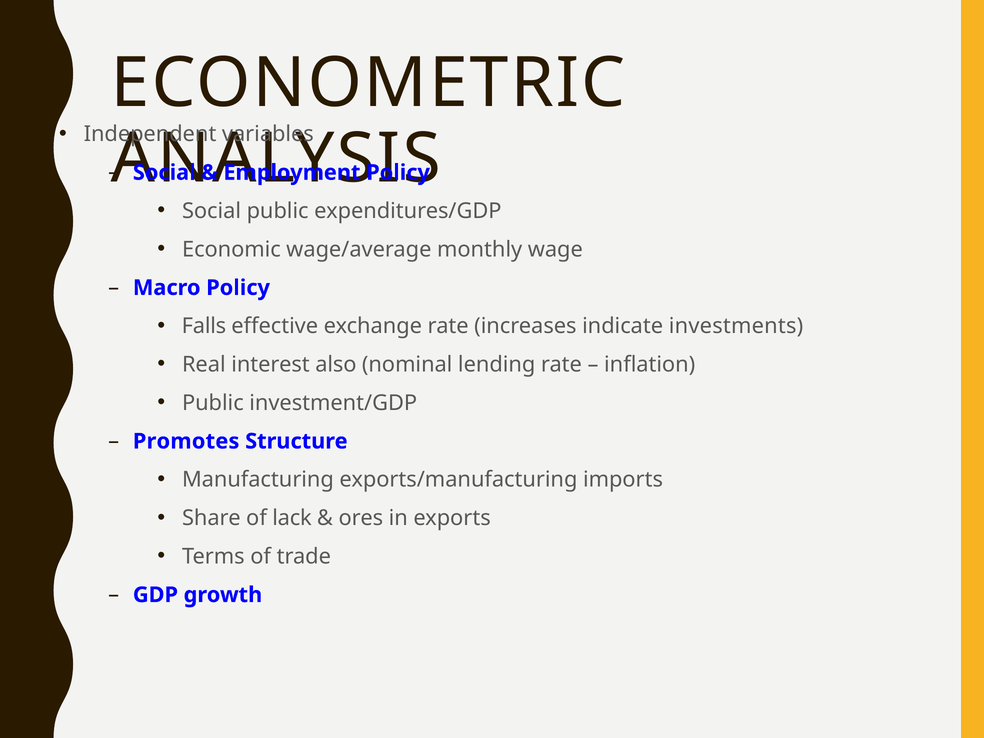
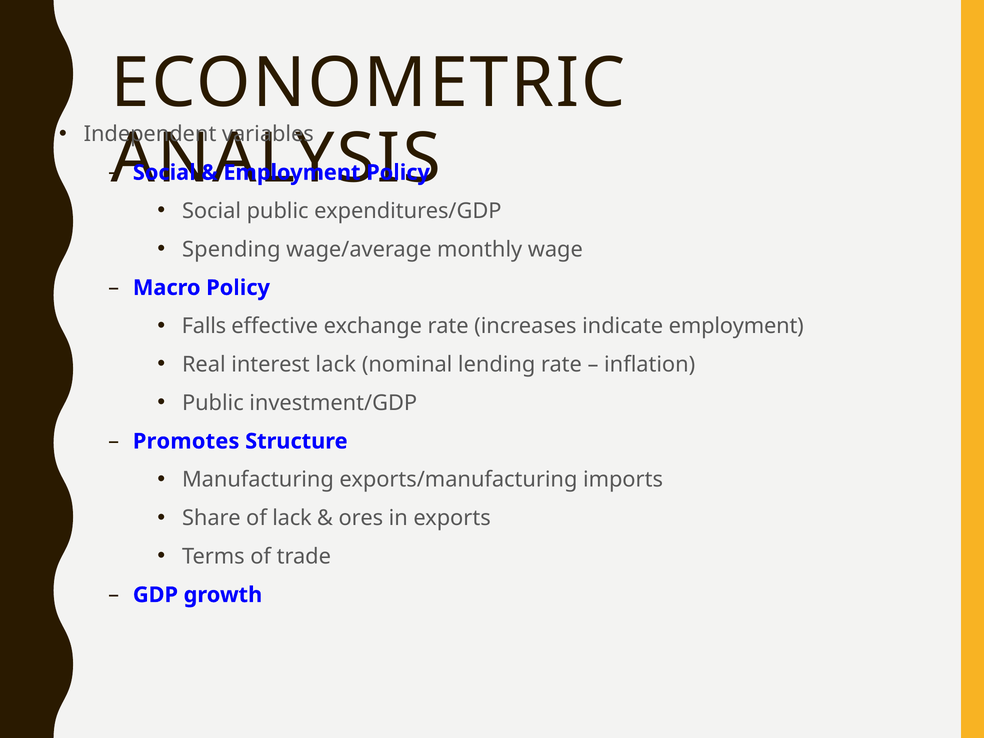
Economic: Economic -> Spending
indicate investments: investments -> employment
interest also: also -> lack
